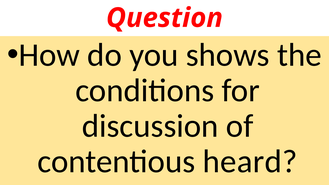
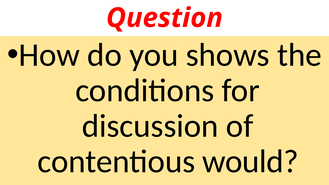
heard: heard -> would
